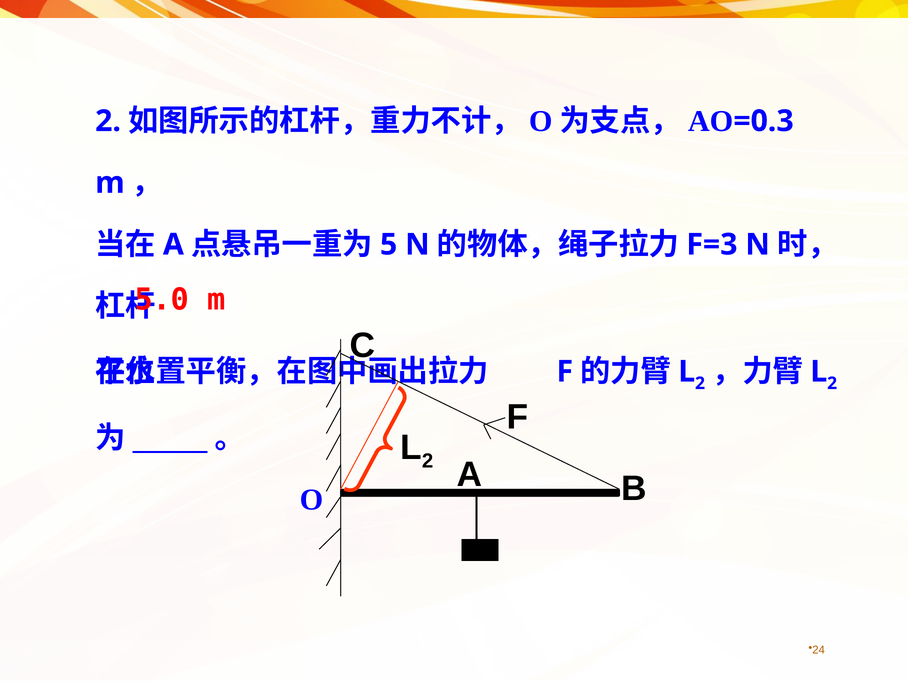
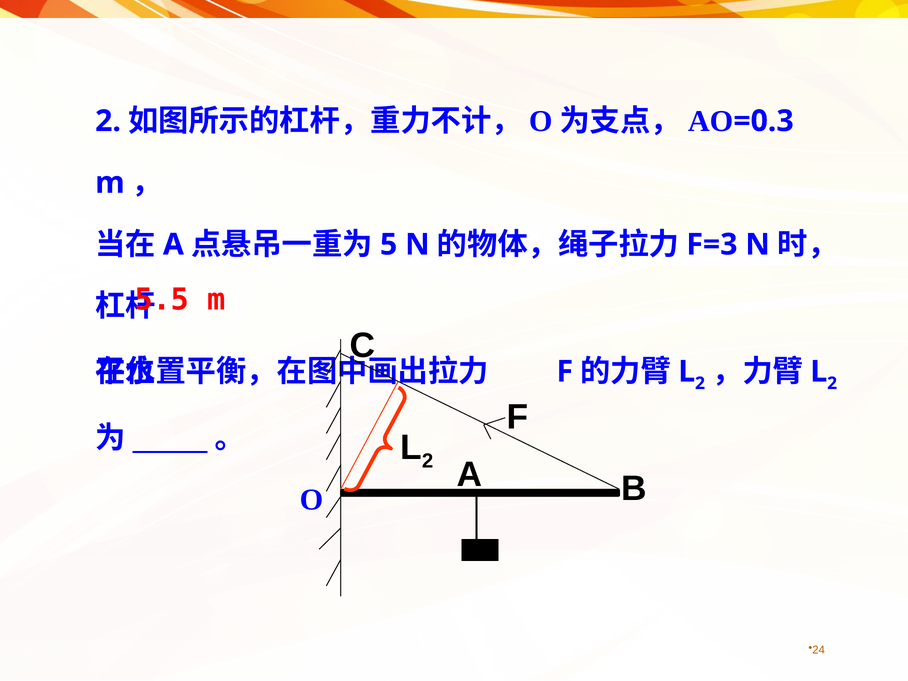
5.0: 5.0 -> 5.5
